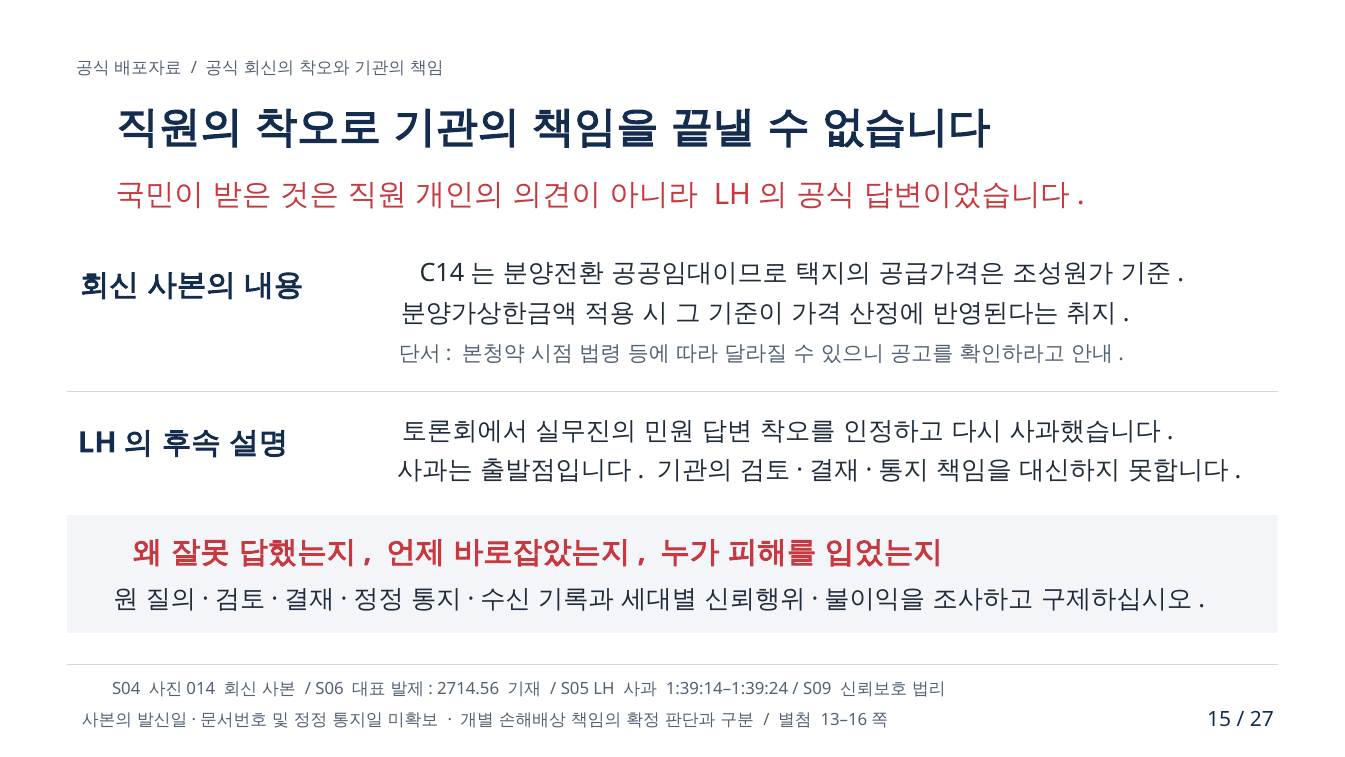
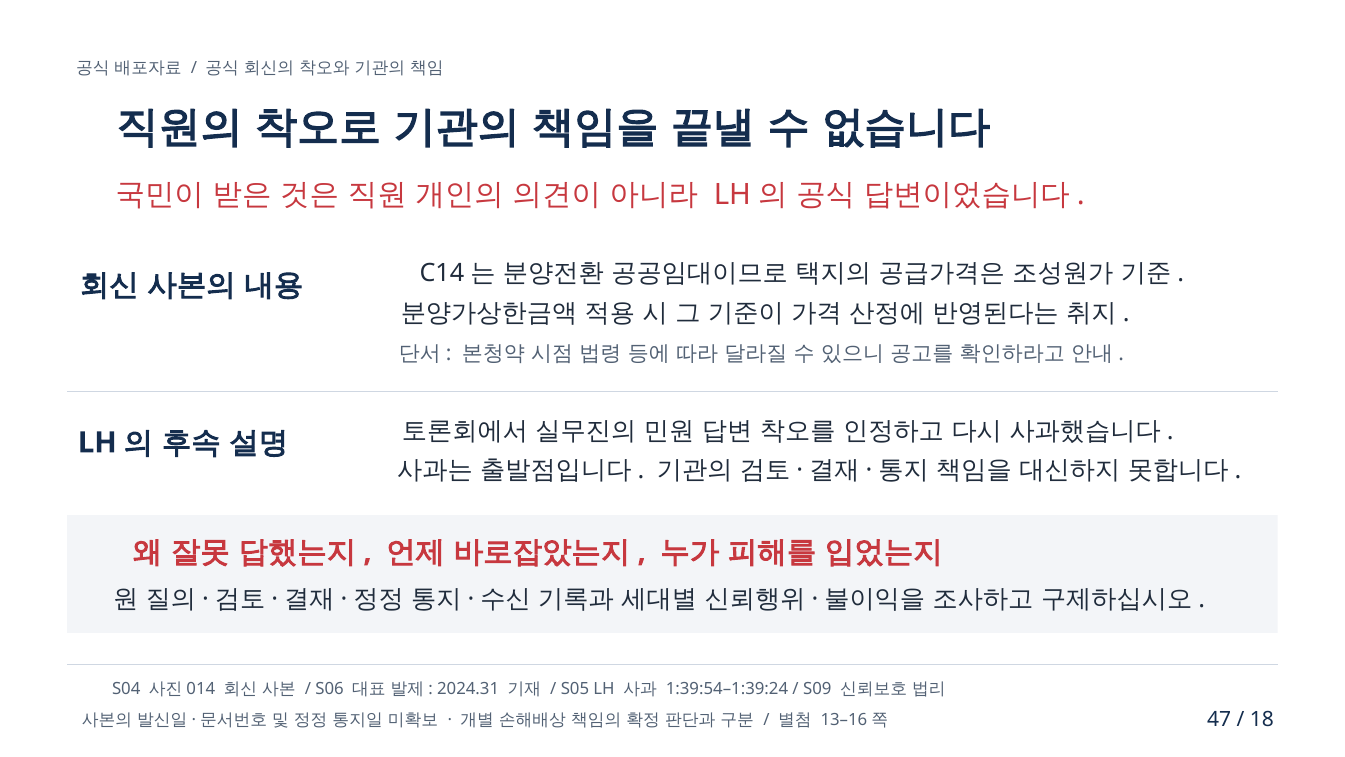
2714.56: 2714.56 -> 2024.31
1:39:14–1:39:24: 1:39:14–1:39:24 -> 1:39:54–1:39:24
15: 15 -> 47
27: 27 -> 18
